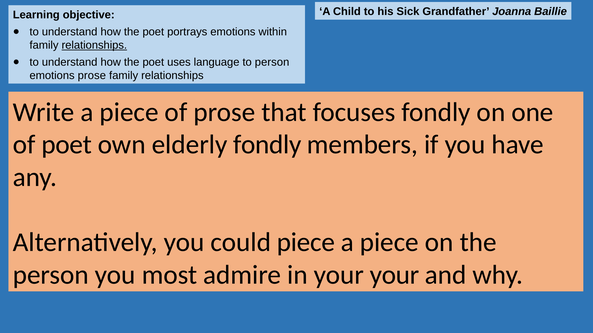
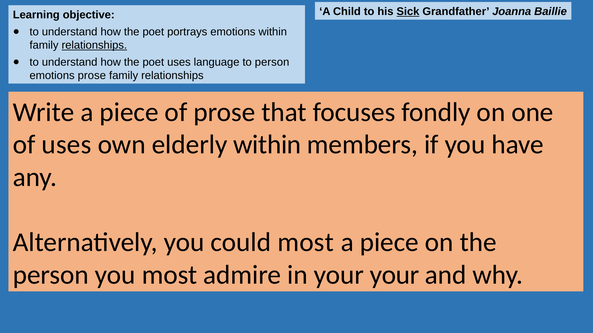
Sick underline: none -> present
of poet: poet -> uses
elderly fondly: fondly -> within
could piece: piece -> most
